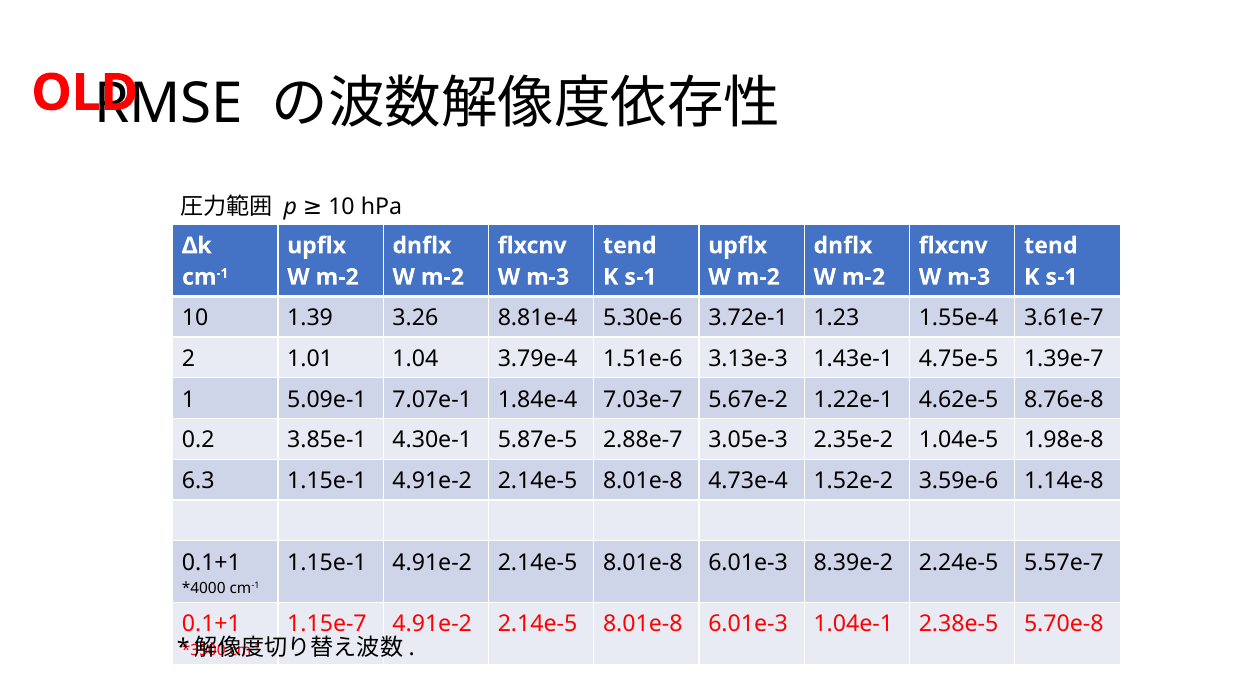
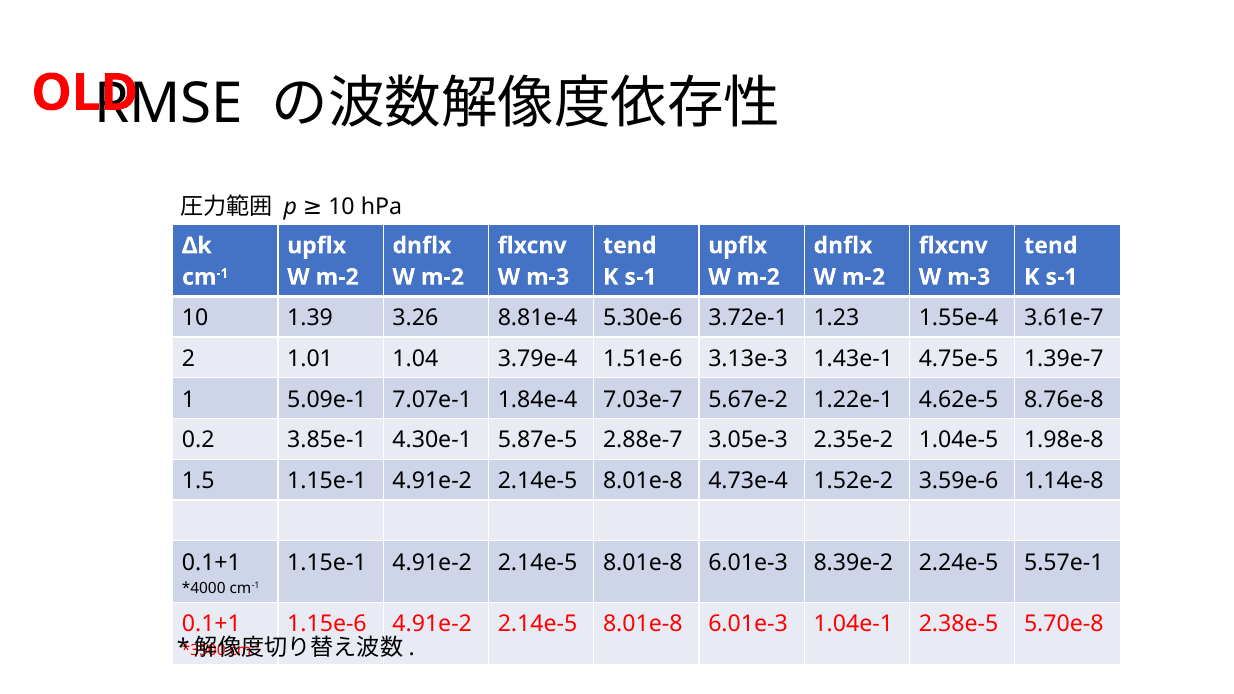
6.3: 6.3 -> 1.5
5.57e-7: 5.57e-7 -> 5.57e-1
1.15e-7: 1.15e-7 -> 1.15e-6
